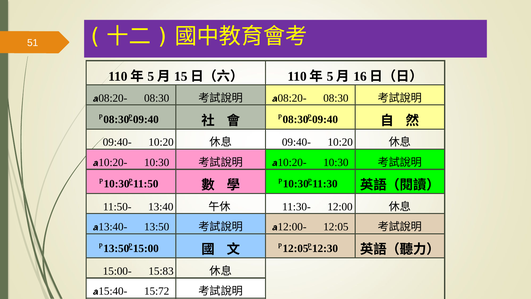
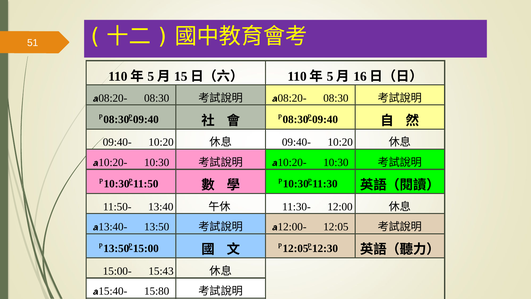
15:83: 15:83 -> 15:43
15:72: 15:72 -> 15:80
